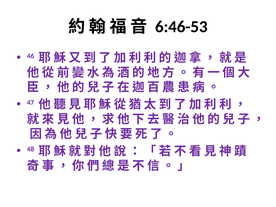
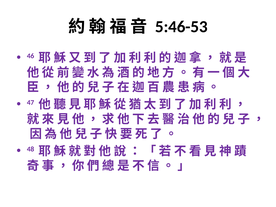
6:46-53: 6:46-53 -> 5:46-53
